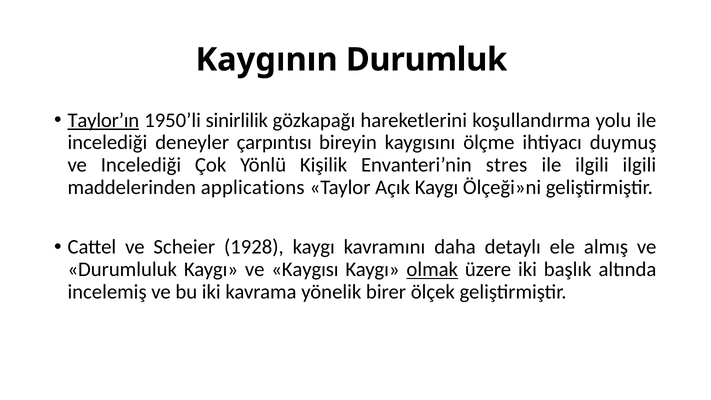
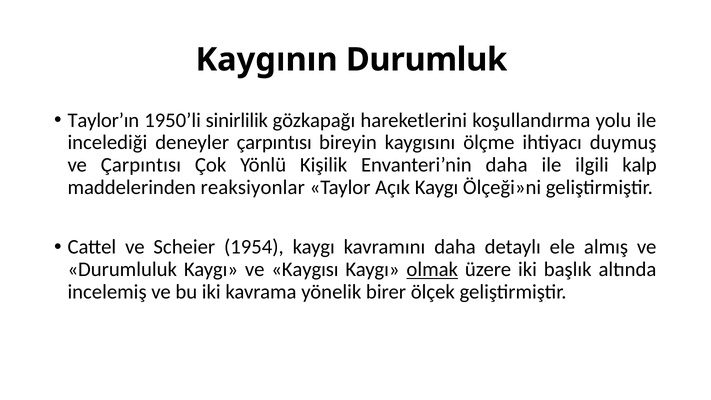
Taylor’ın underline: present -> none
ve Incelediği: Incelediği -> Çarpıntısı
Envanteri’nin stres: stres -> daha
ilgili ilgili: ilgili -> kalp
applications: applications -> reaksiyonlar
1928: 1928 -> 1954
